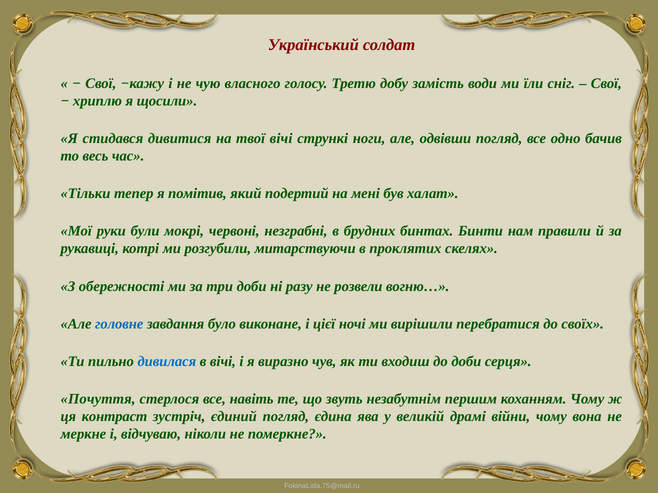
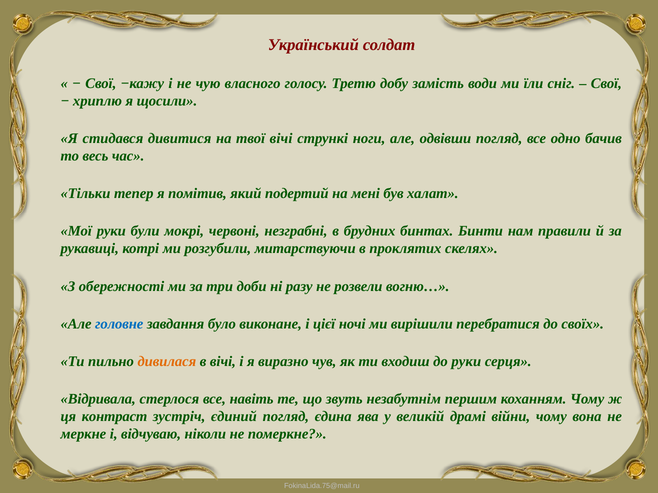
дивилася colour: blue -> orange
до доби: доби -> руки
Почуття: Почуття -> Відривала
